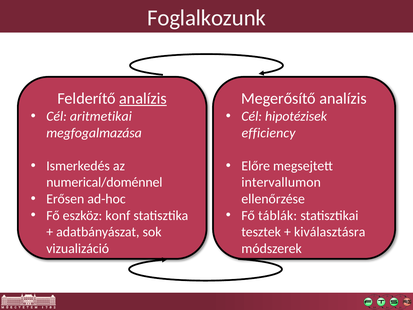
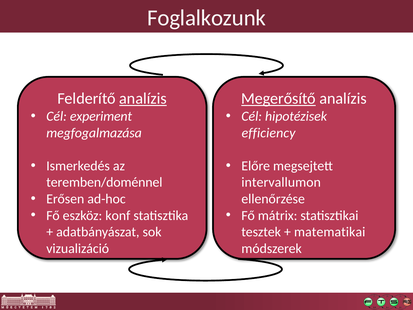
Megerősítő underline: none -> present
aritmetikai: aritmetikai -> experiment
numerical/doménnel: numerical/doménnel -> teremben/doménnel
táblák: táblák -> mátrix
kiválasztásra: kiválasztásra -> matematikai
